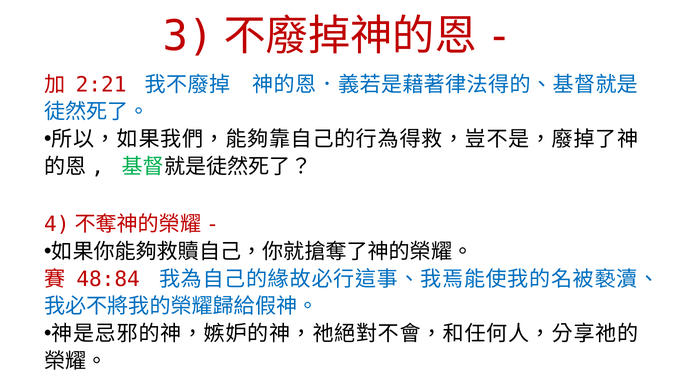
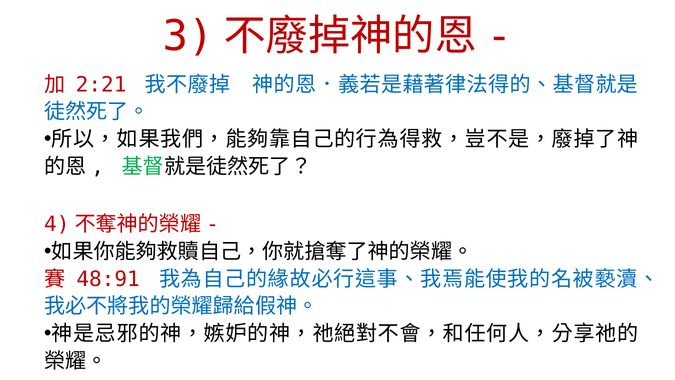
48:84: 48:84 -> 48:91
